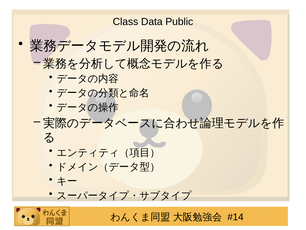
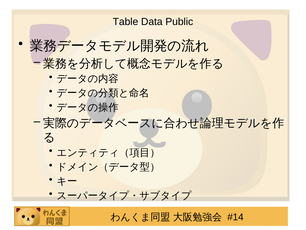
Class: Class -> Table
